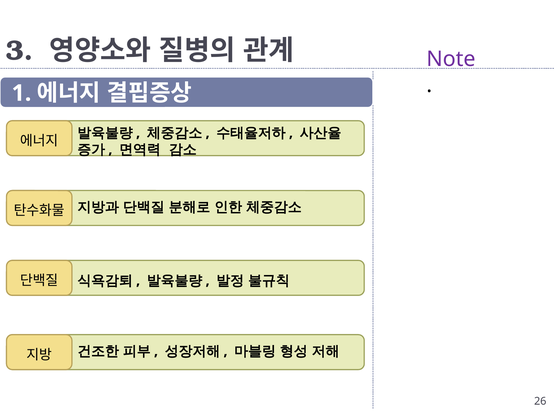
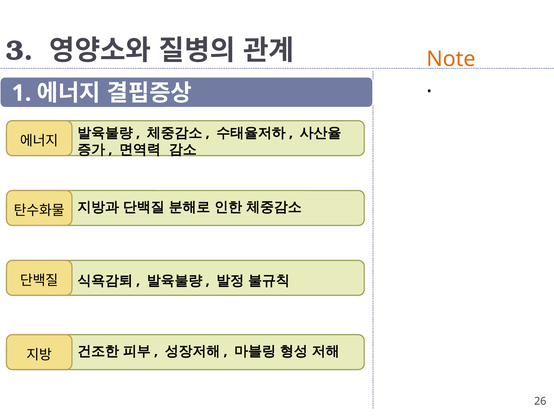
Note colour: purple -> orange
